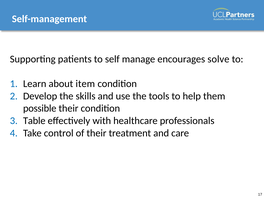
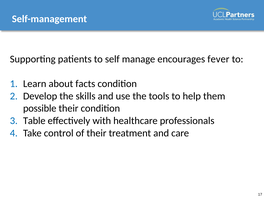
solve: solve -> fever
item: item -> facts
